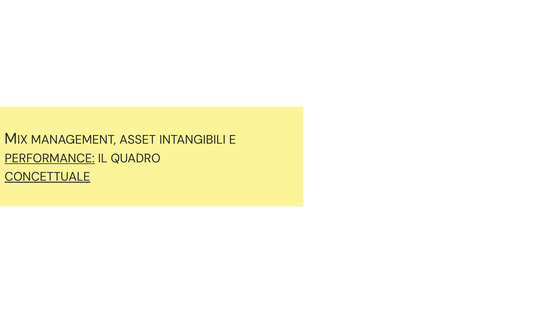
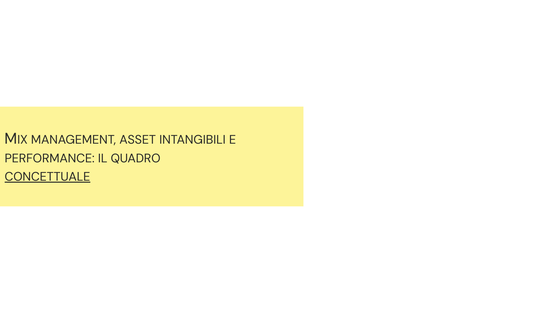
PERFORMANCE underline: present -> none
